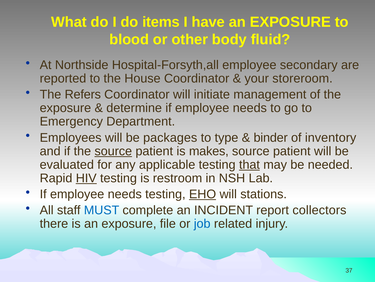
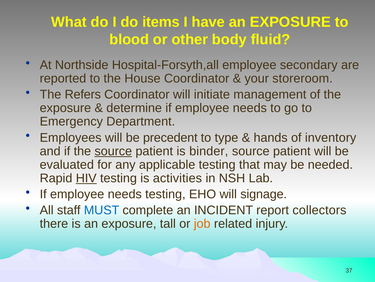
packages: packages -> precedent
binder: binder -> hands
makes: makes -> binder
that underline: present -> none
restroom: restroom -> activities
EHO underline: present -> none
stations: stations -> signage
file: file -> tall
job colour: blue -> orange
